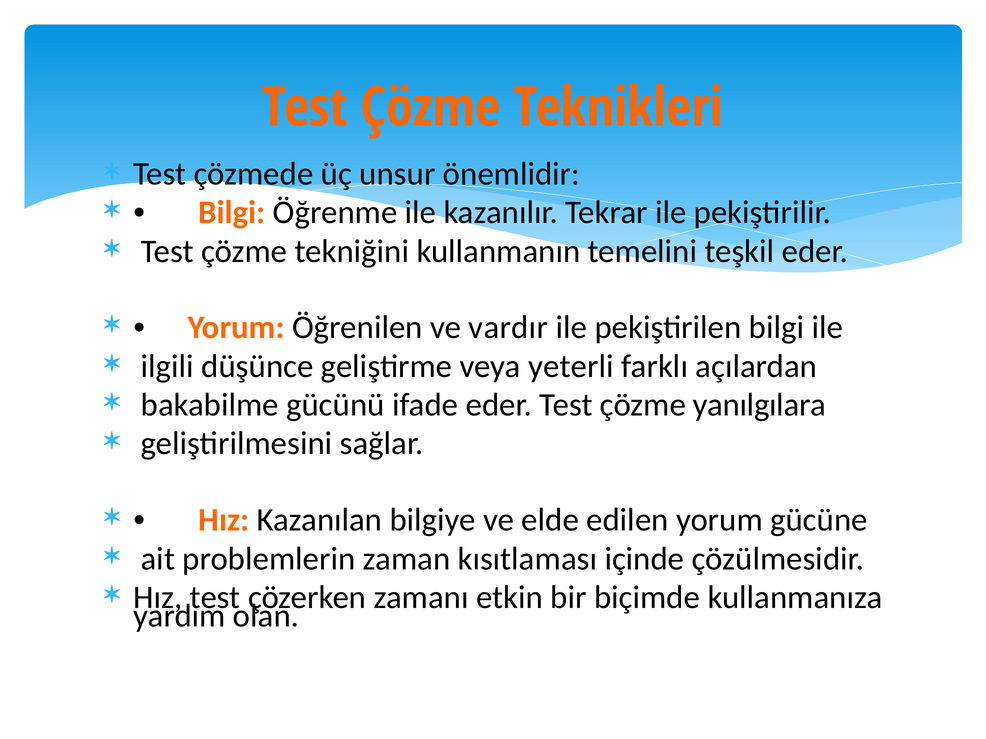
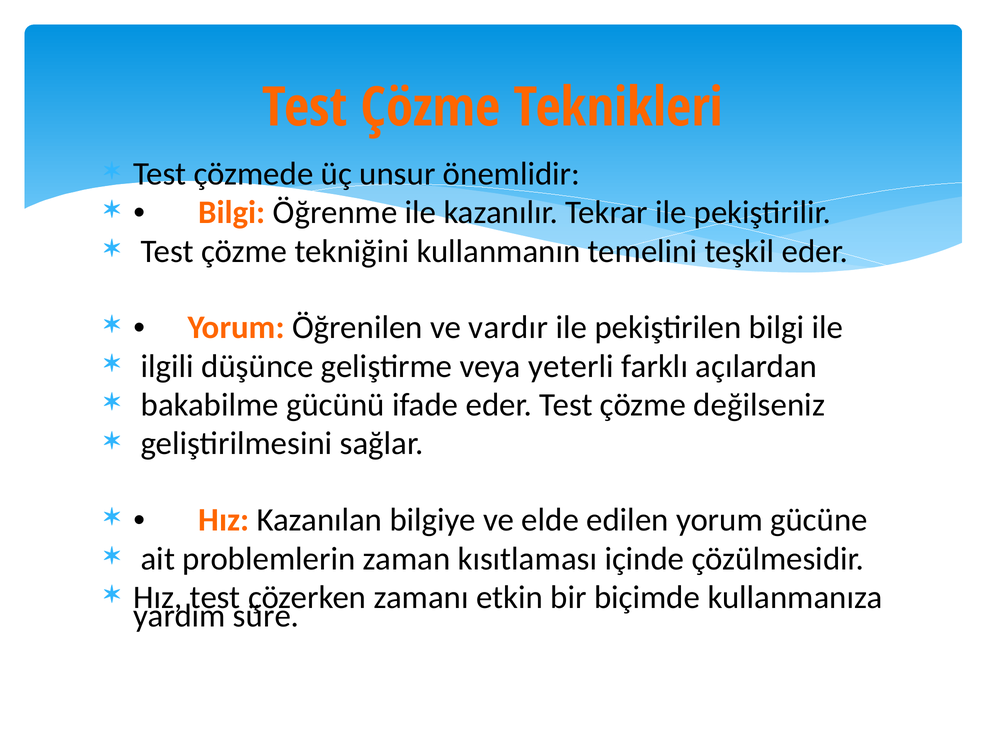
yanılgılara: yanılgılara -> değilseniz
olan: olan -> süre
